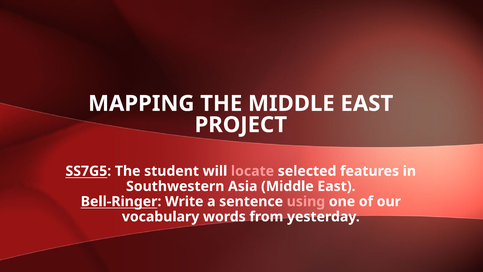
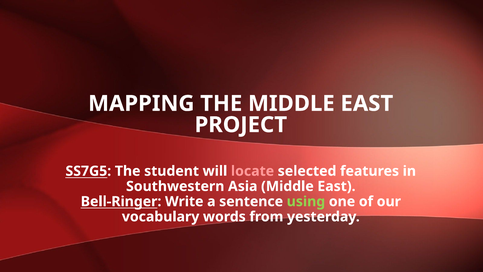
using colour: pink -> light green
